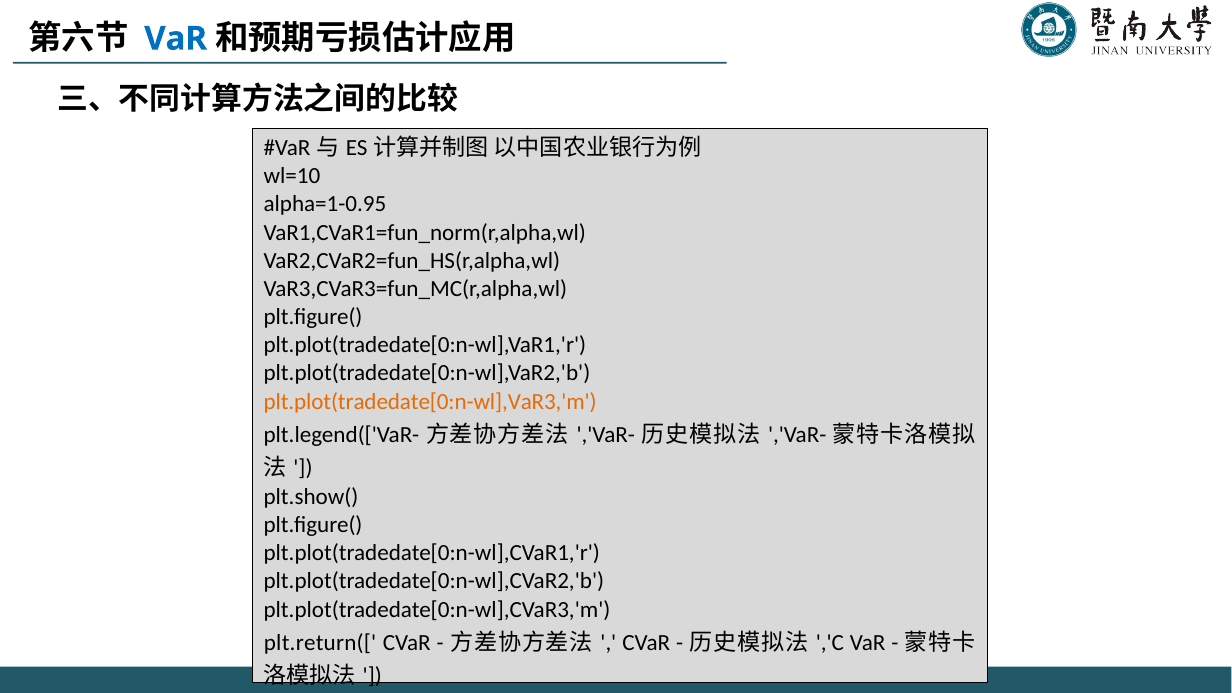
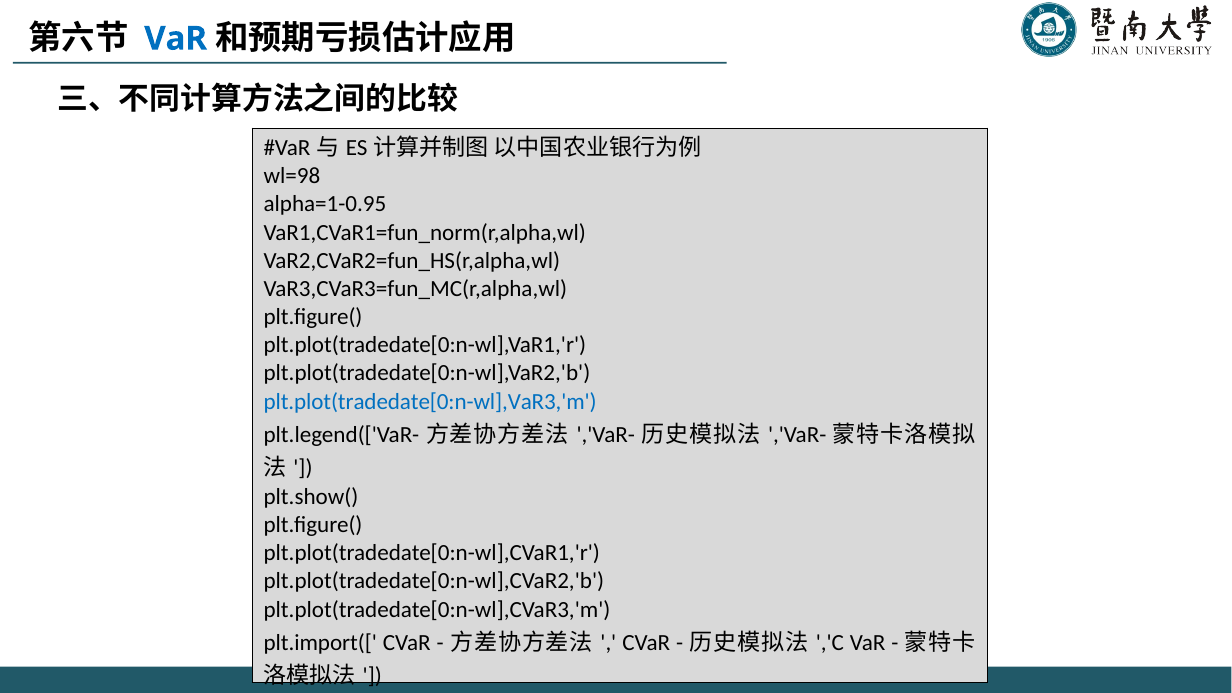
wl=10: wl=10 -> wl=98
plt.plot(tradedate[0:n-wl],VaR3,'m colour: orange -> blue
plt.return([: plt.return([ -> plt.import([
